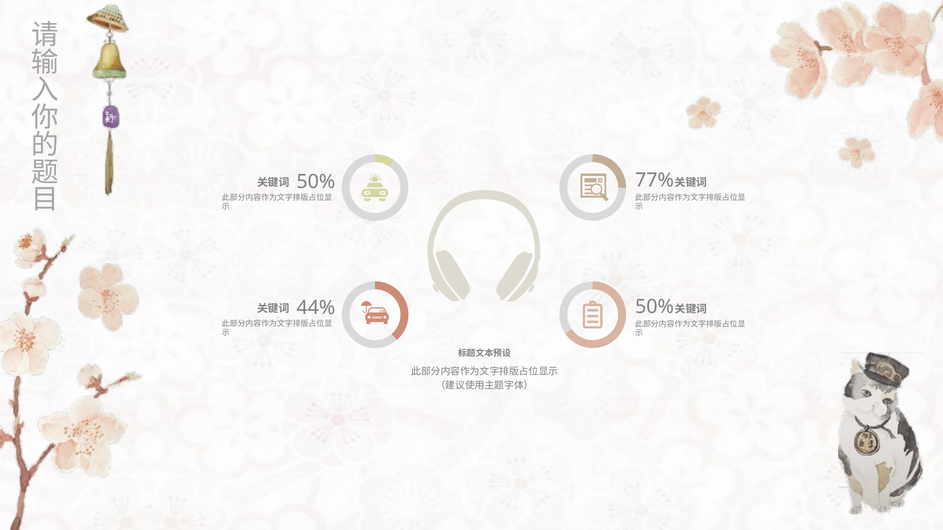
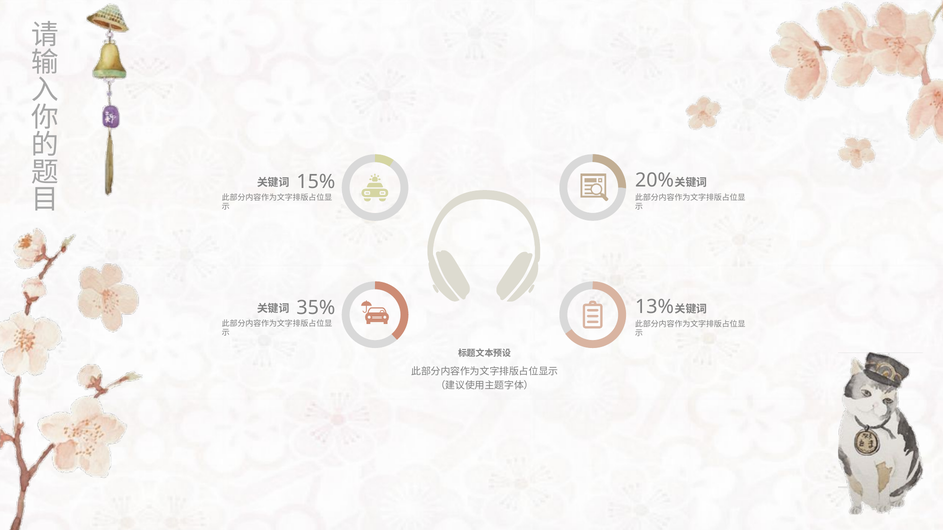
77%: 77% -> 20%
50% at (316, 182): 50% -> 15%
50% at (654, 307): 50% -> 13%
44%: 44% -> 35%
